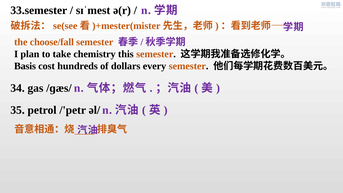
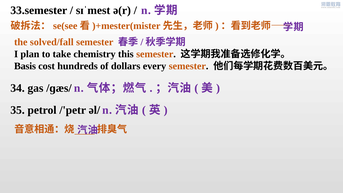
choose/fall: choose/fall -> solved/fall
